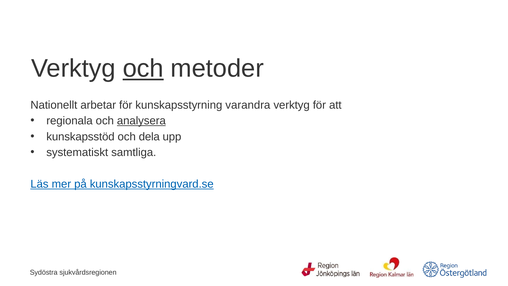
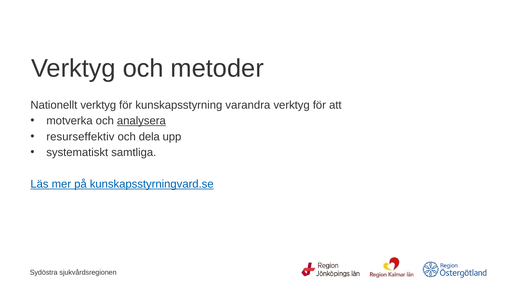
och at (143, 68) underline: present -> none
Nationellt arbetar: arbetar -> verktyg
regionala: regionala -> motverka
kunskapsstöd: kunskapsstöd -> resurseffektiv
